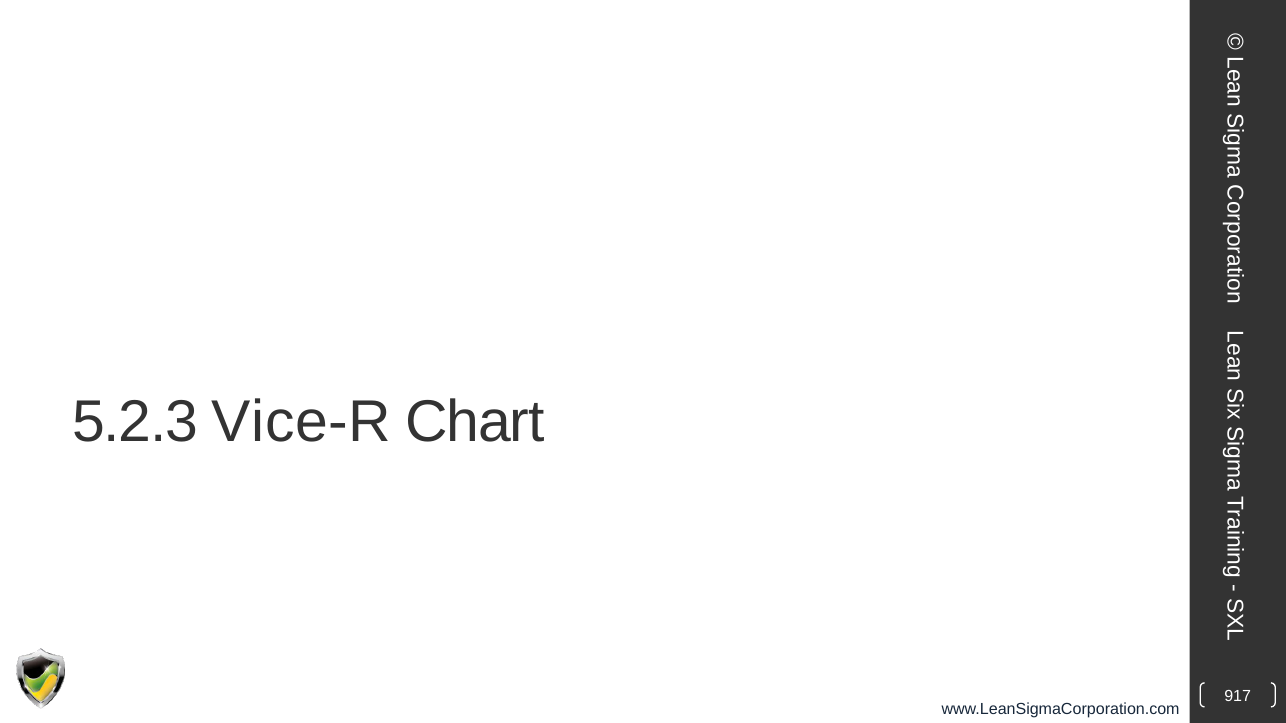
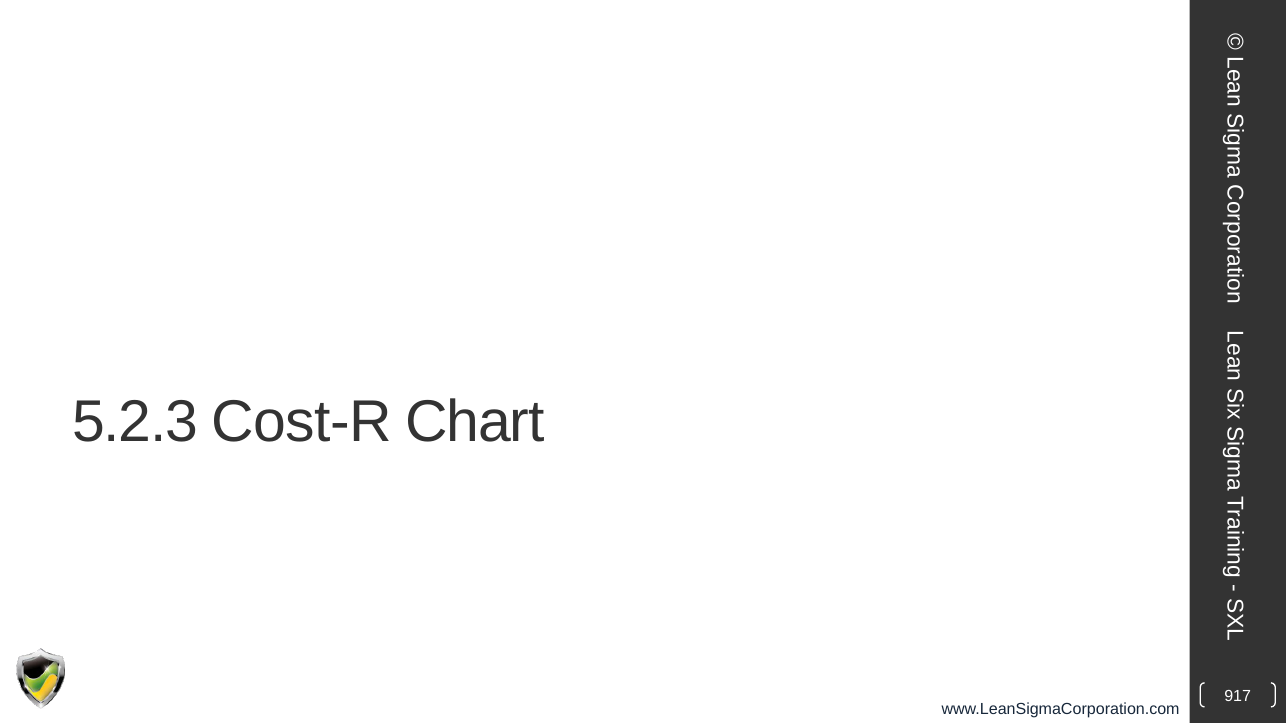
Vice-R: Vice-R -> Cost-R
